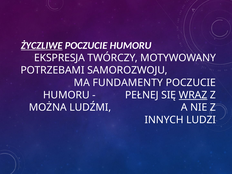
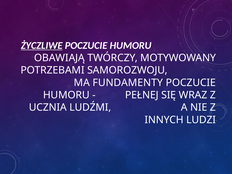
EKSPRESJA: EKSPRESJA -> OBAWIAJĄ
WRAZ underline: present -> none
MOŻNA: MOŻNA -> UCZNIA
